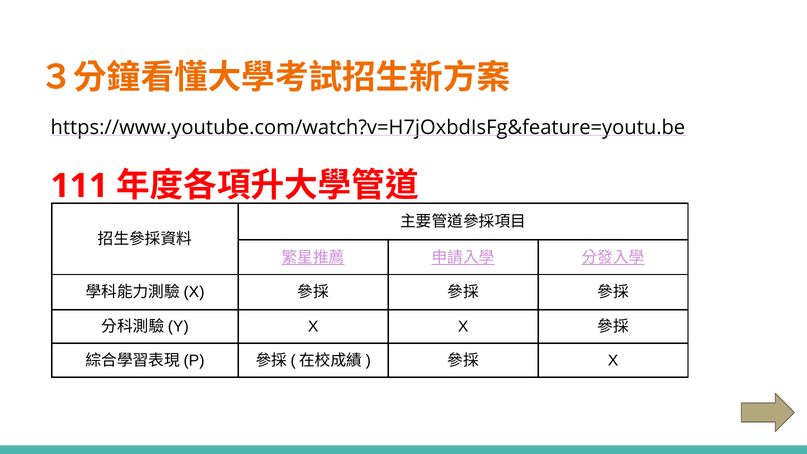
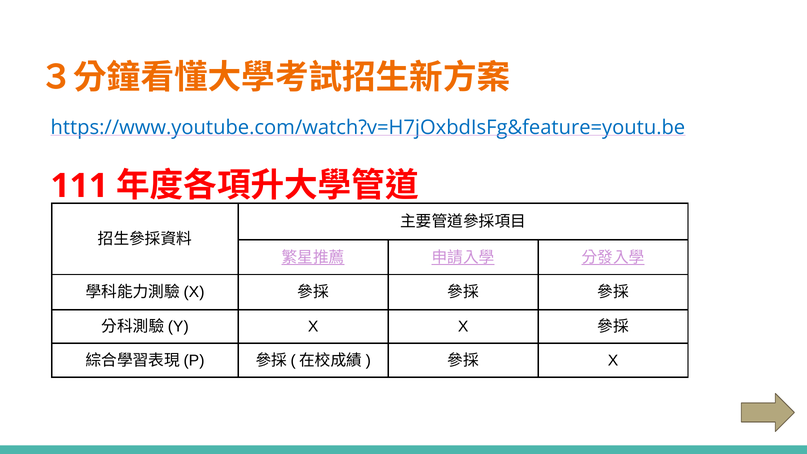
https://www.youtube.com/watch?v=H7jOxbdIsFg&feature=youtu.be colour: black -> blue
